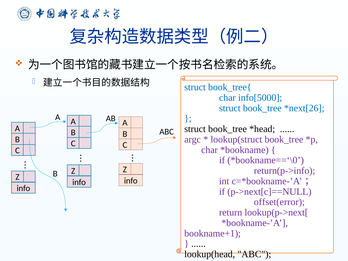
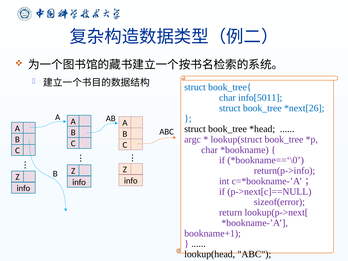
info[5000: info[5000 -> info[5011
offset(error: offset(error -> sizeof(error
